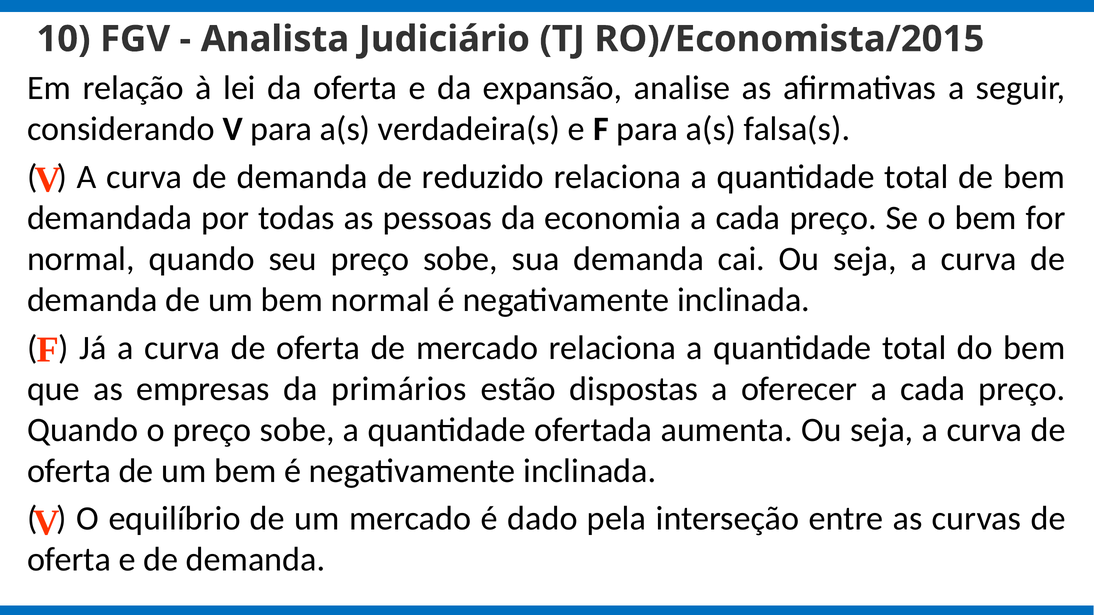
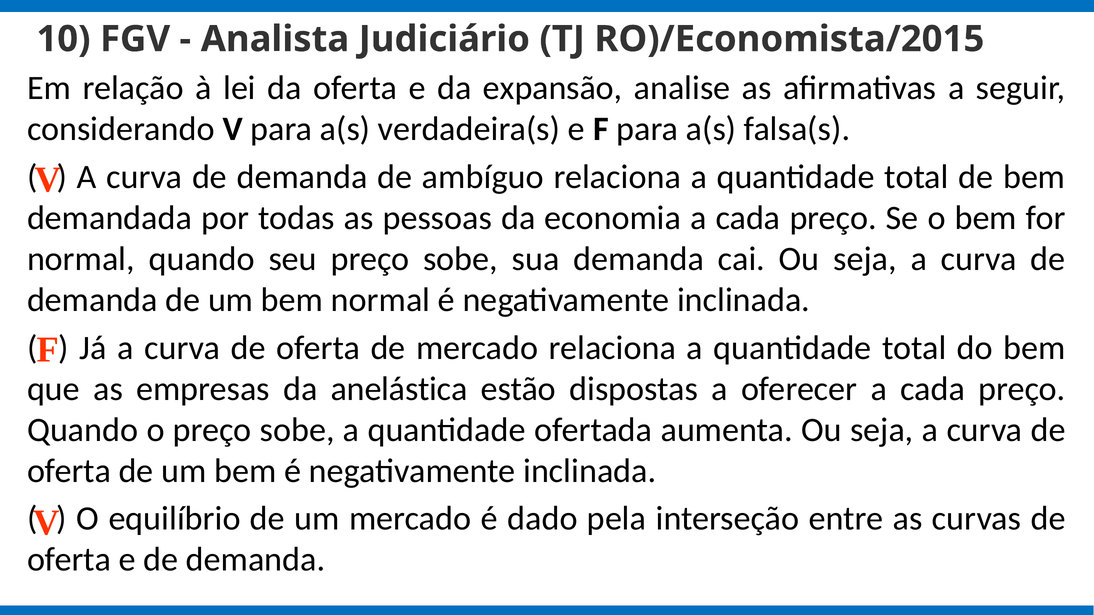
reduzido: reduzido -> ambíguo
primários: primários -> anelástica
